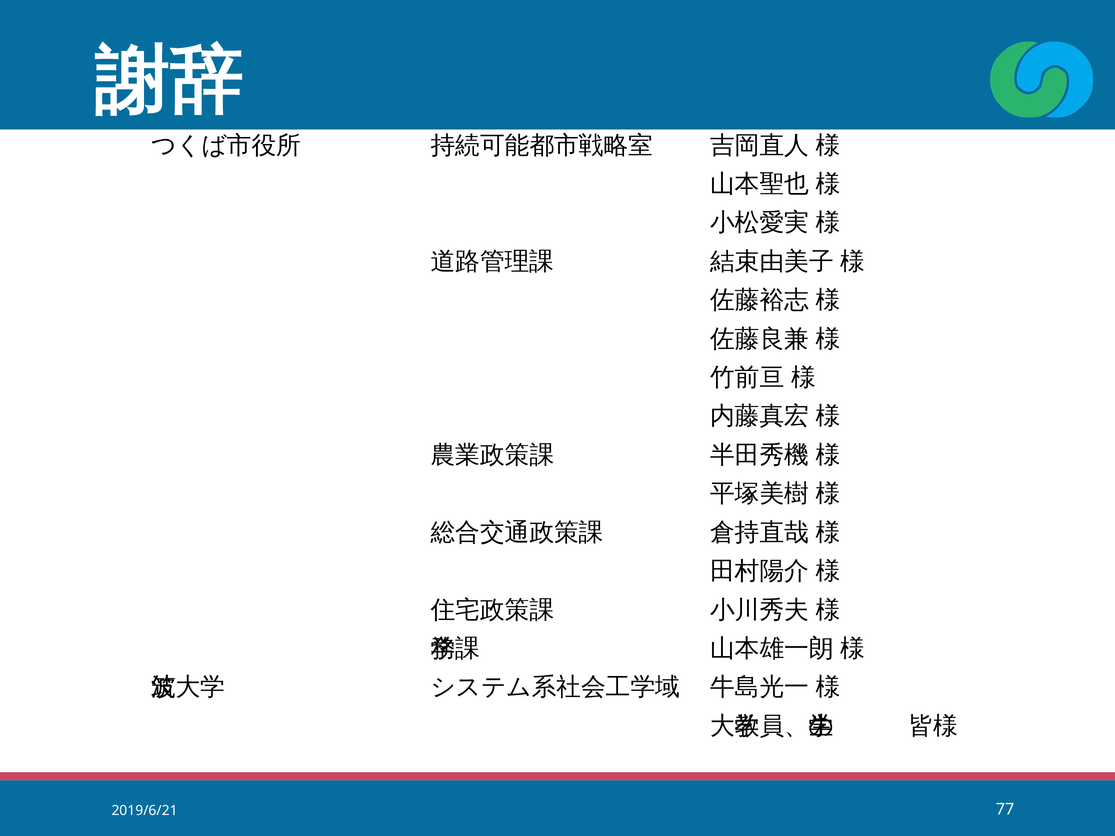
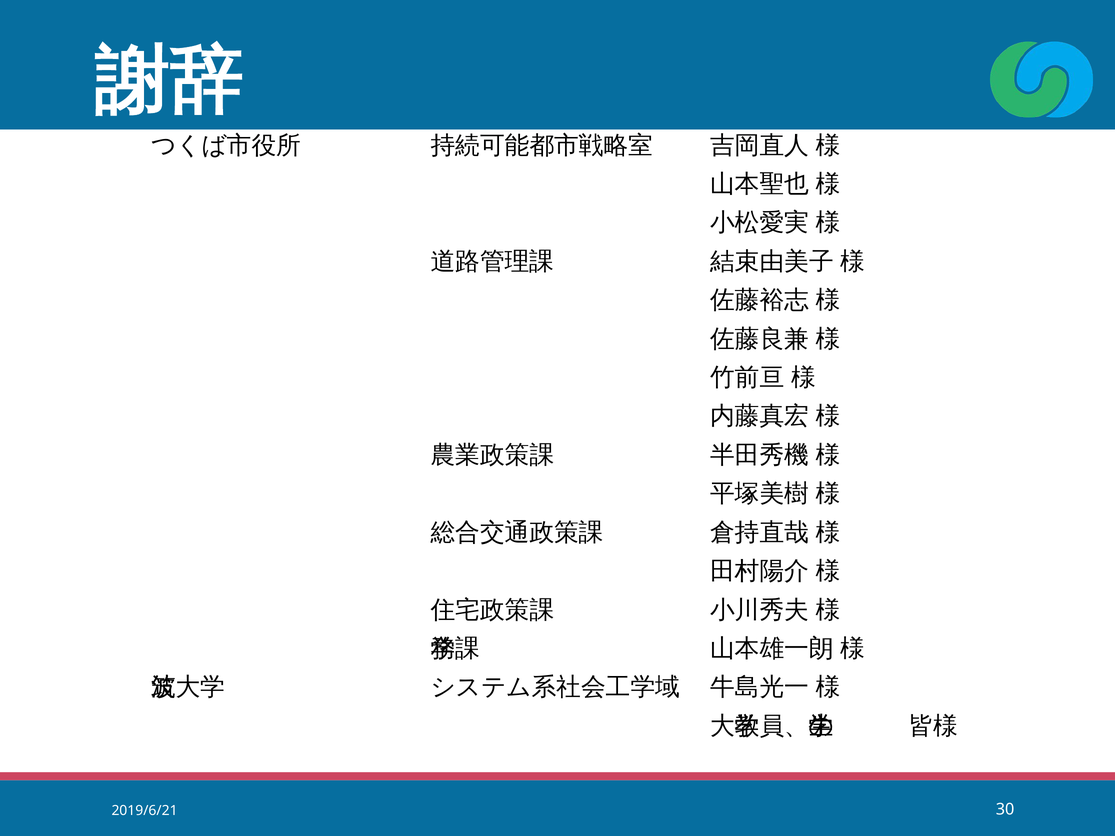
77: 77 -> 30
